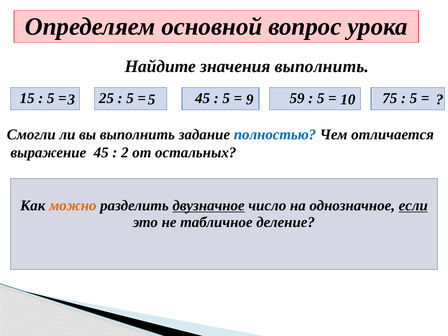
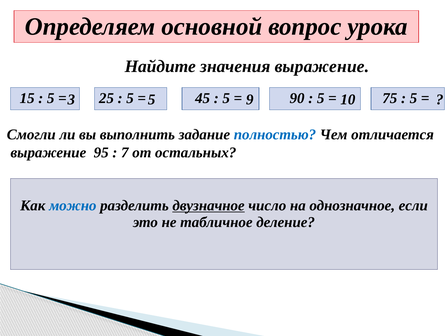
значения выполнить: выполнить -> выражение
59: 59 -> 90
выражение 45: 45 -> 95
2: 2 -> 7
можно colour: orange -> blue
если underline: present -> none
